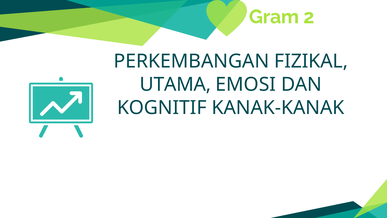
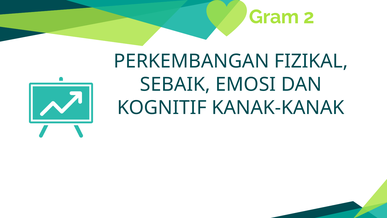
UTAMA: UTAMA -> SEBAIK
